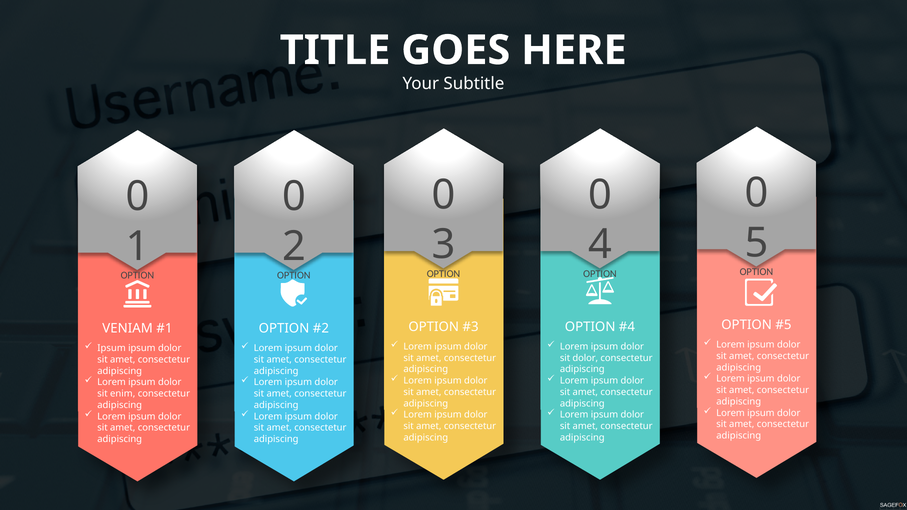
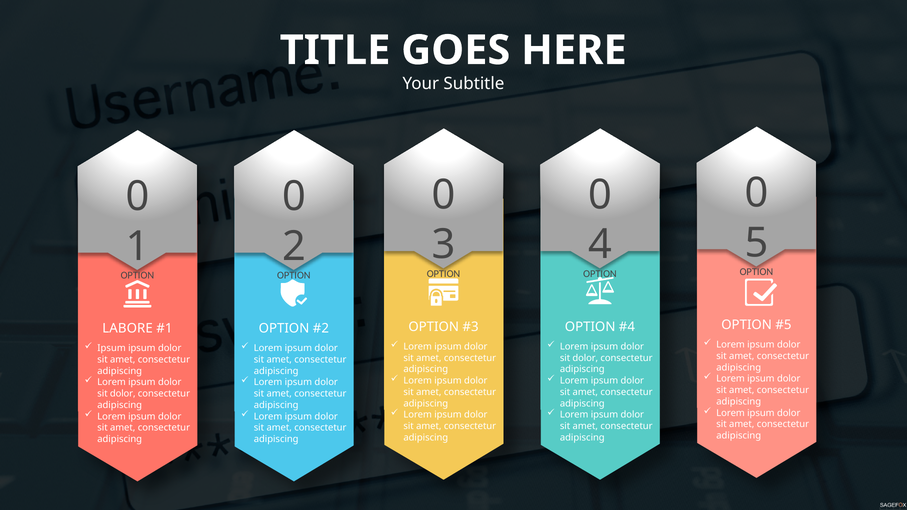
VENIAM: VENIAM -> LABORE
enim at (123, 394): enim -> dolor
